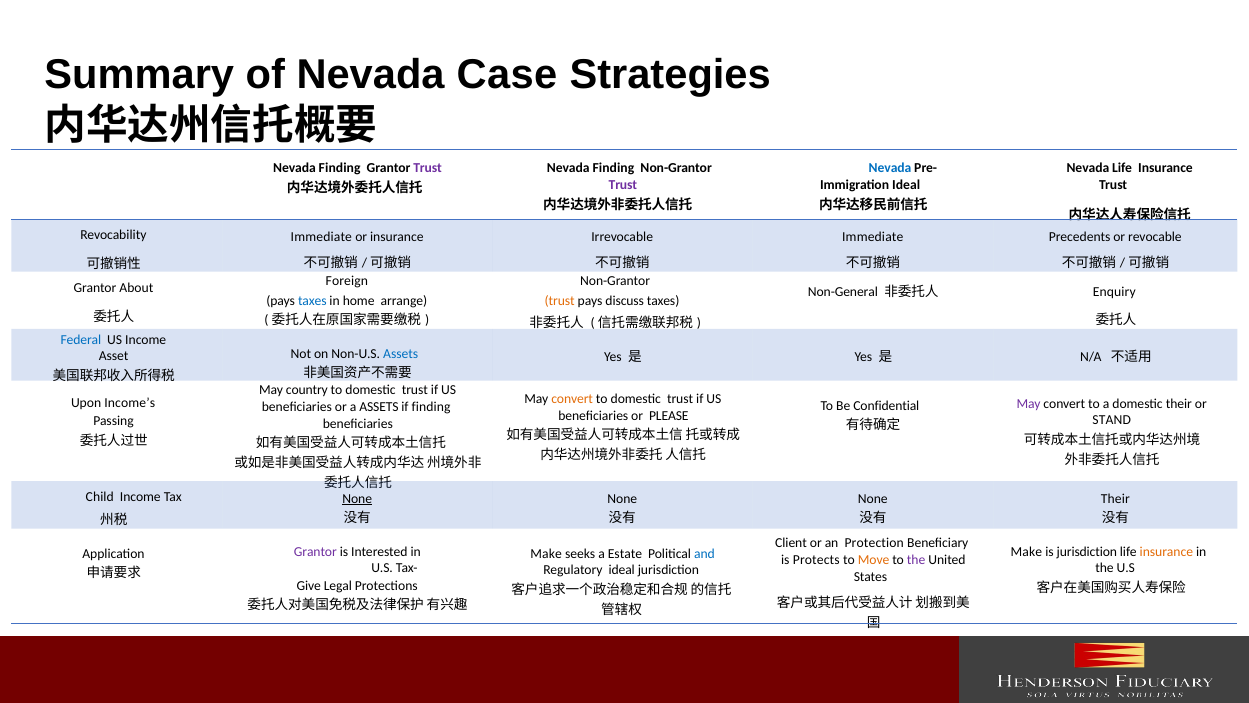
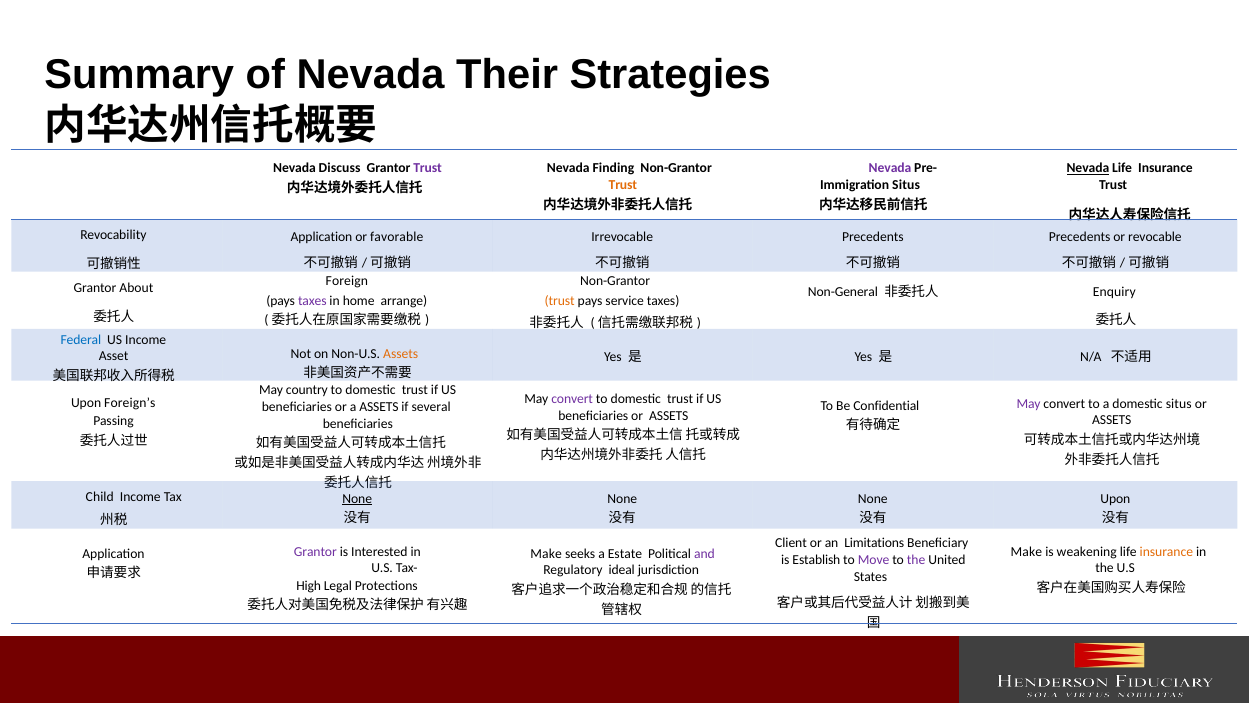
Case: Case -> Their
Finding at (340, 168): Finding -> Discuss
Nevada at (1088, 168) underline: none -> present
Nevada at (890, 168) colour: blue -> purple
Trust at (623, 185) colour: purple -> orange
Immigration Ideal: Ideal -> Situs
Immediate at (321, 237): Immediate -> Application
or insurance: insurance -> favorable
Immediate at (873, 237): Immediate -> Precedents
taxes at (312, 300) colour: blue -> purple
discuss: discuss -> service
Assets at (401, 354) colour: blue -> orange
convert at (572, 399) colour: orange -> purple
Income’s: Income’s -> Foreign’s
domestic their: their -> situs
if finding: finding -> several
beneficiaries or PLEASE: PLEASE -> ASSETS
STAND at (1112, 420): STAND -> ASSETS
Their at (1115, 499): Their -> Upon
Protection: Protection -> Limitations
is jurisdiction: jurisdiction -> weakening
and colour: blue -> purple
Protects: Protects -> Establish
Move colour: orange -> purple
Give: Give -> High
